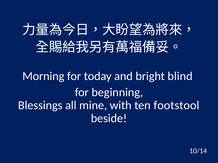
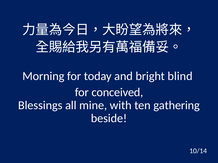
beginning: beginning -> conceived
footstool: footstool -> gathering
